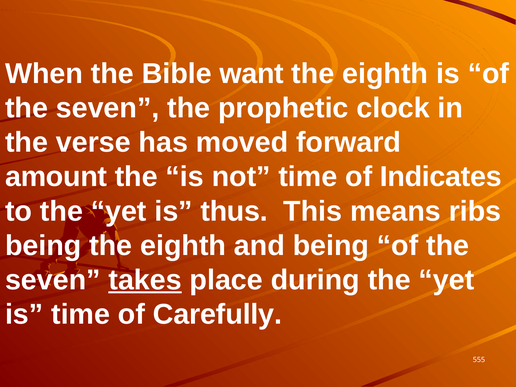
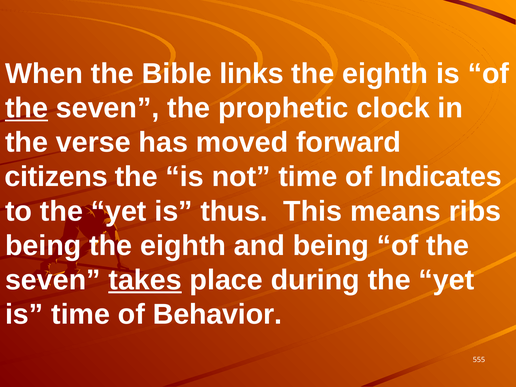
want: want -> links
the at (27, 108) underline: none -> present
amount: amount -> citizens
Carefully: Carefully -> Behavior
